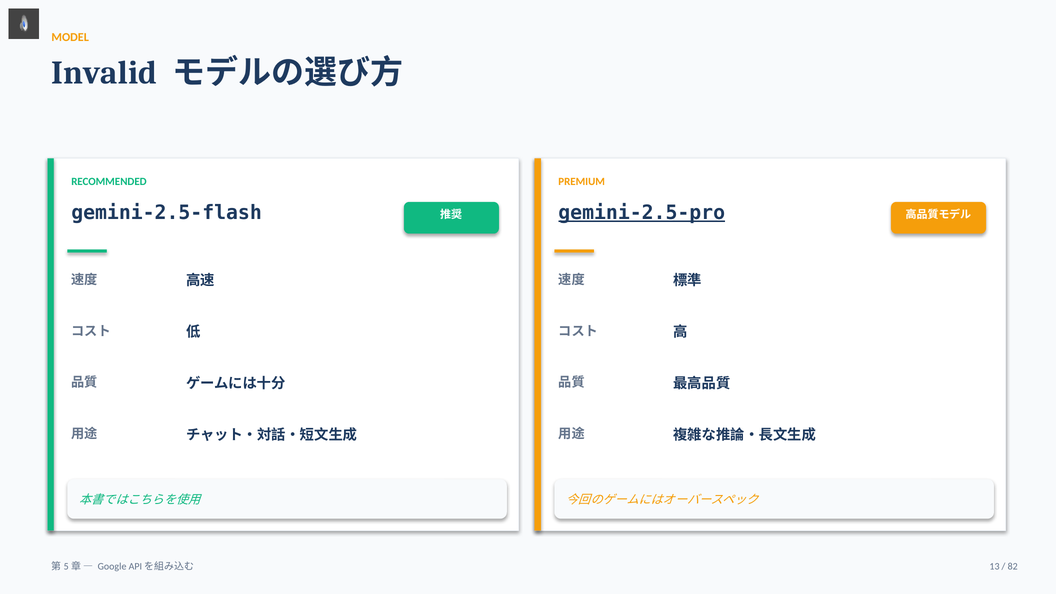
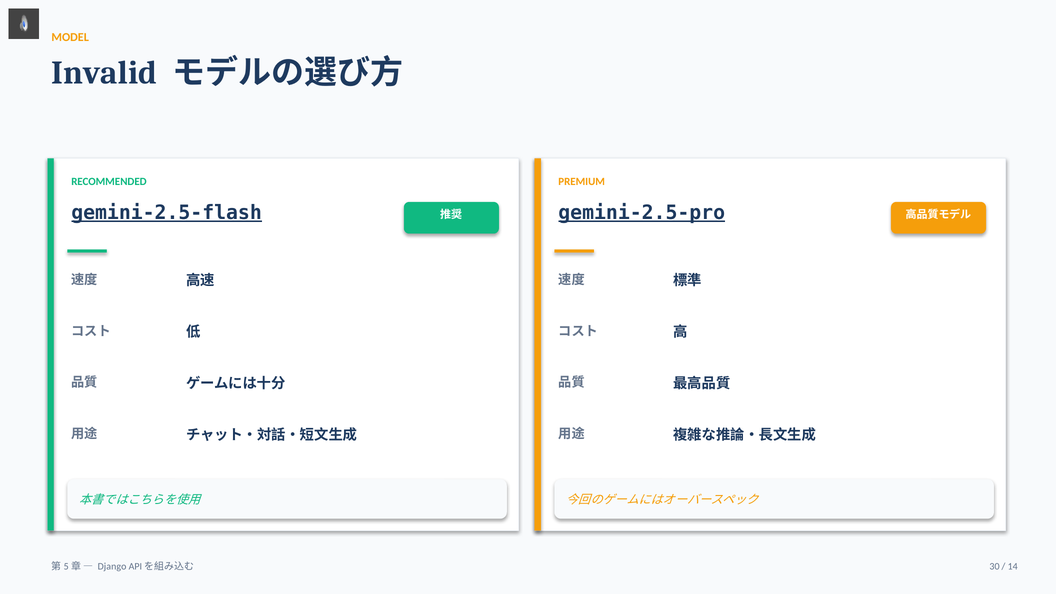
gemini-2.5-flash underline: none -> present
Google: Google -> Django
13: 13 -> 30
82: 82 -> 14
